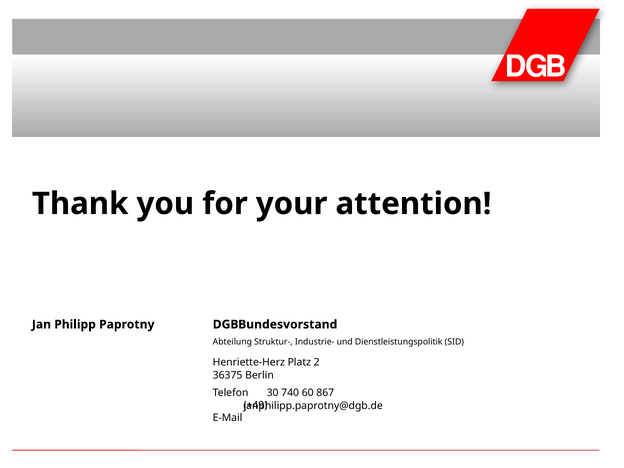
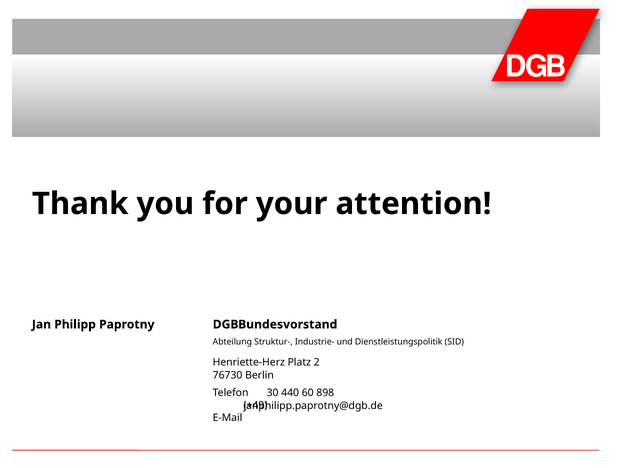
36375: 36375 -> 76730
740: 740 -> 440
867: 867 -> 898
